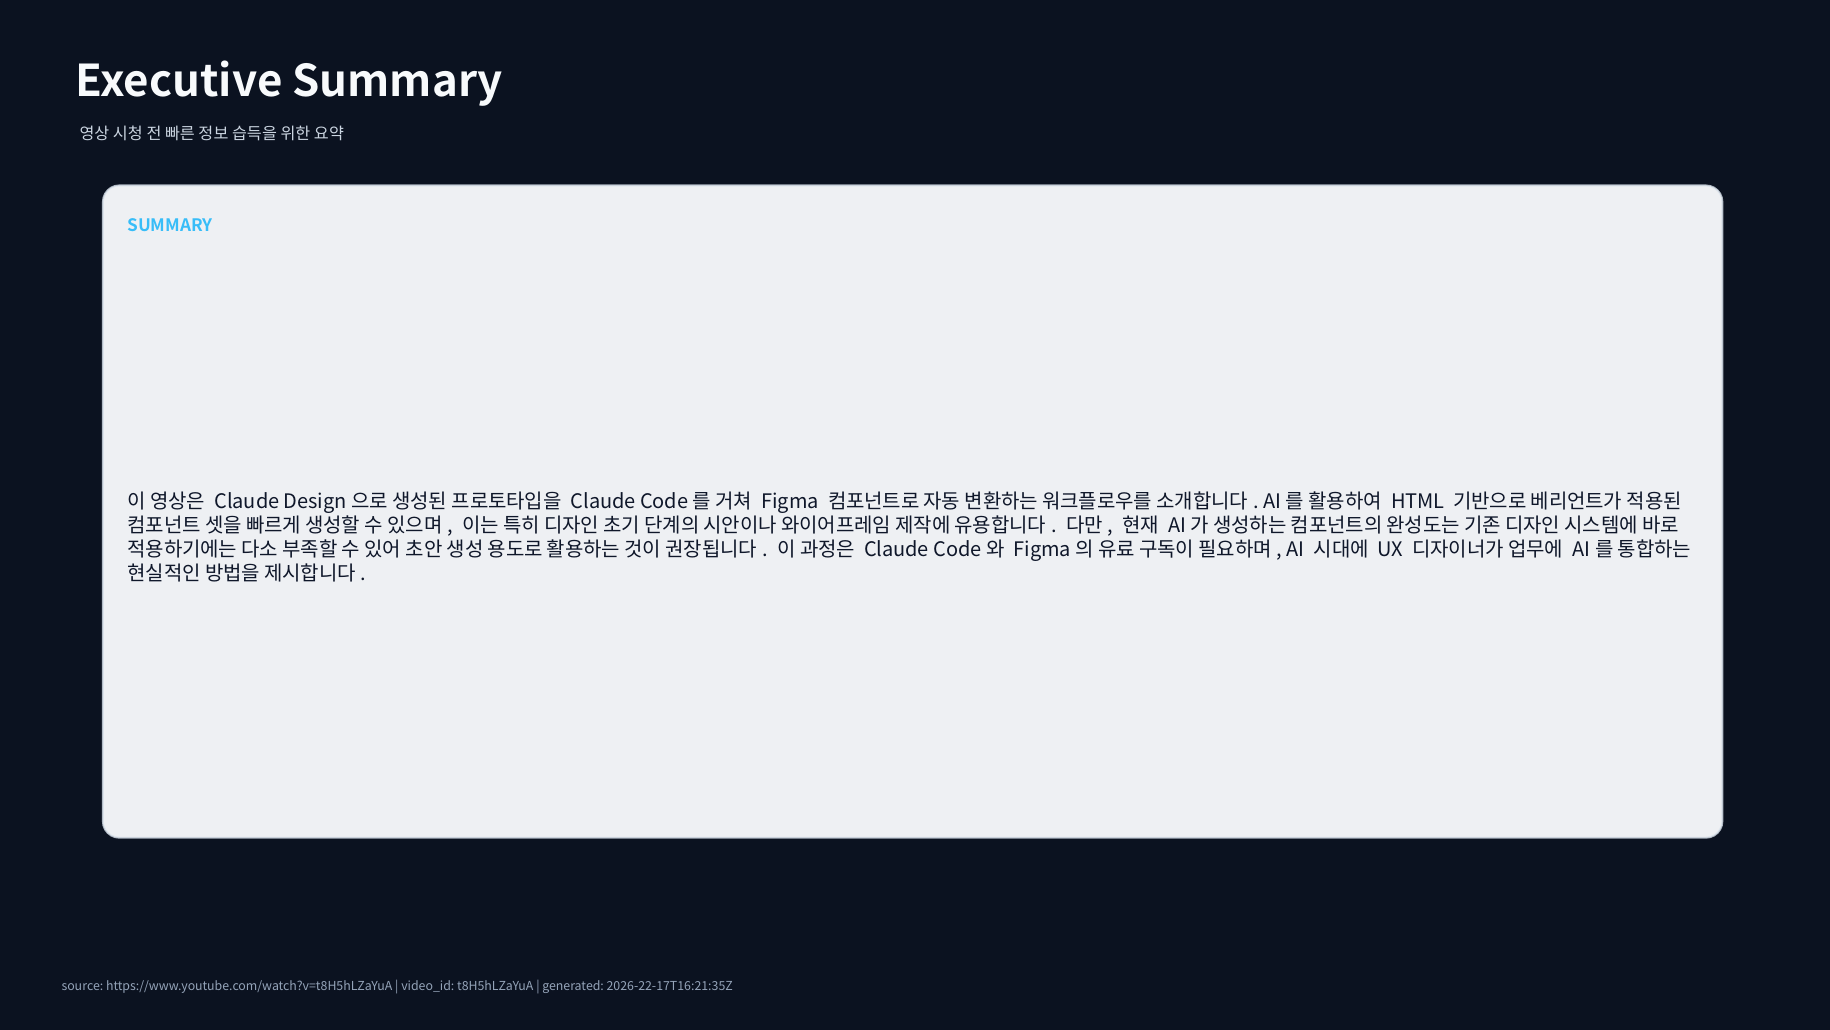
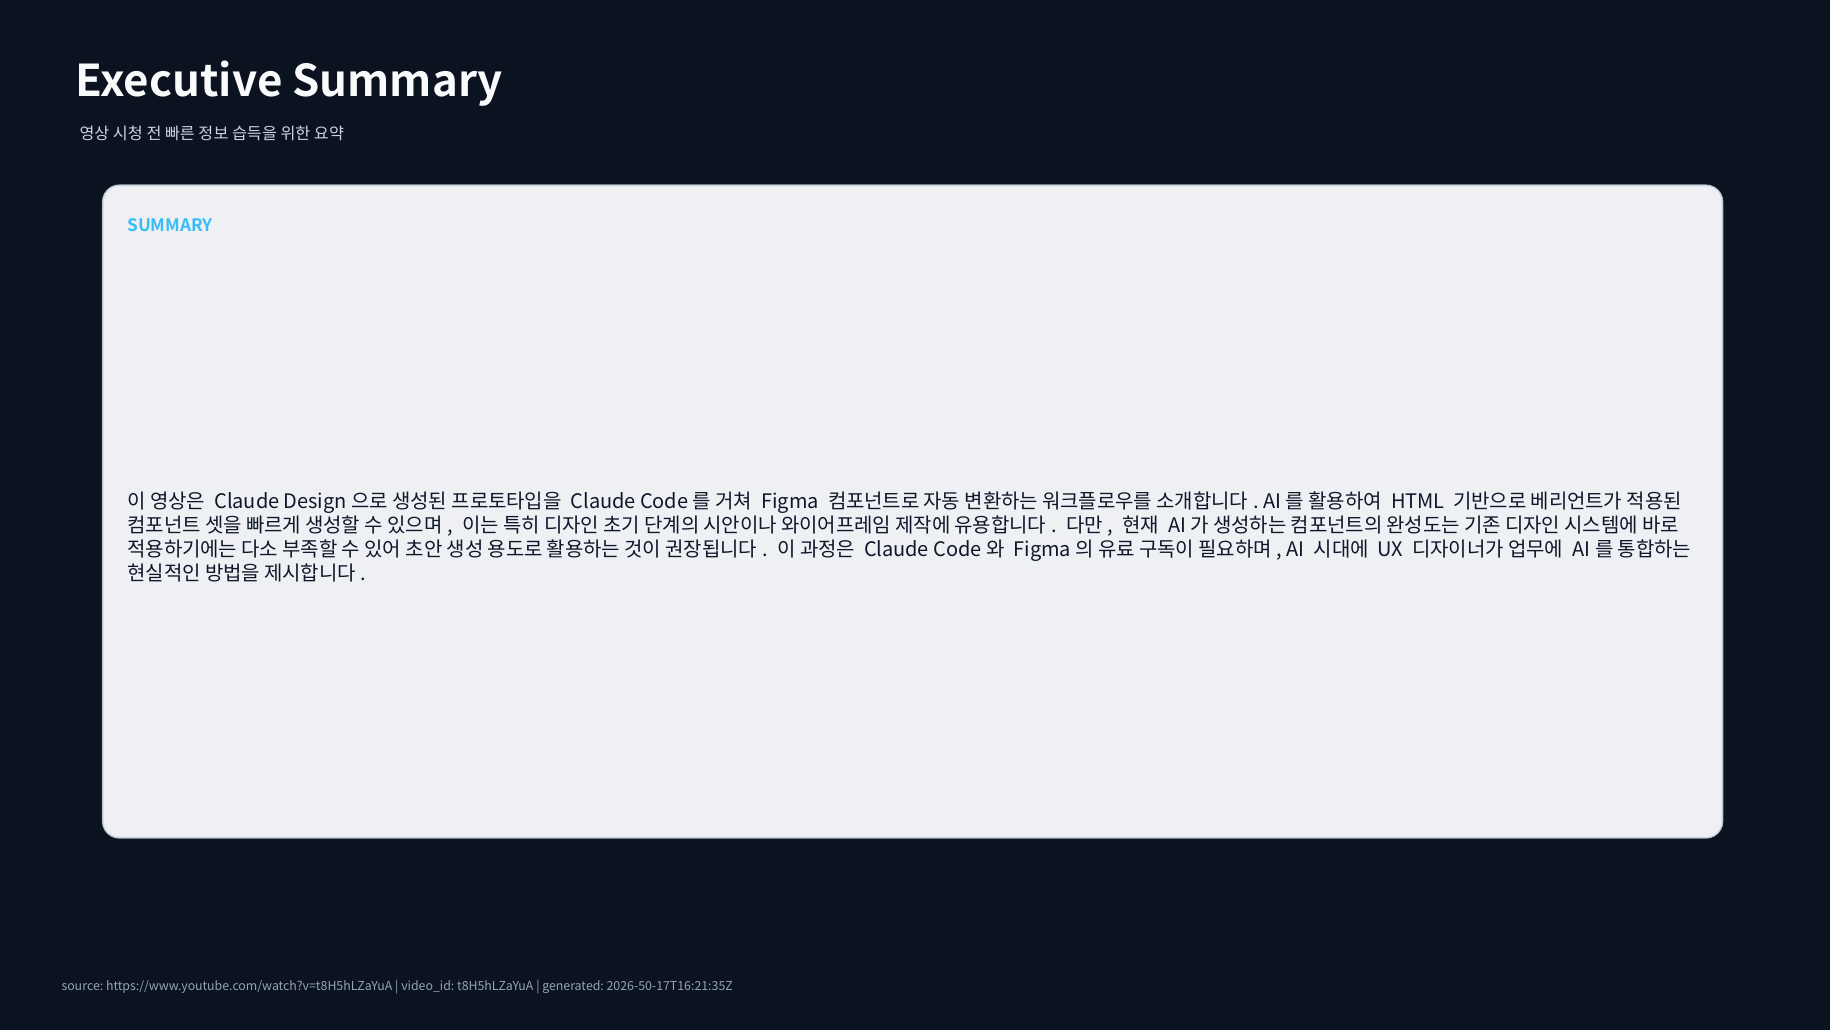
2026-22-17T16:21:35Z: 2026-22-17T16:21:35Z -> 2026-50-17T16:21:35Z
